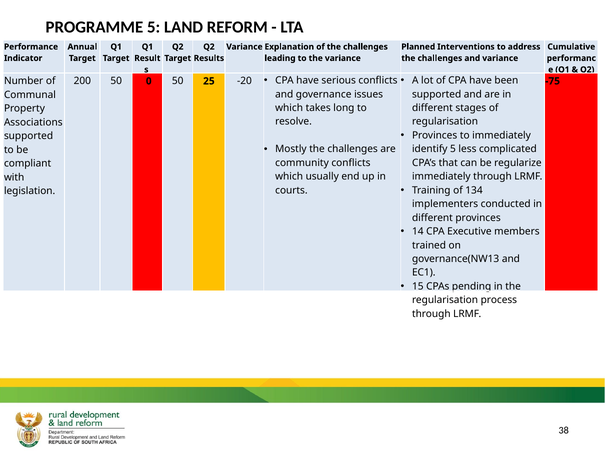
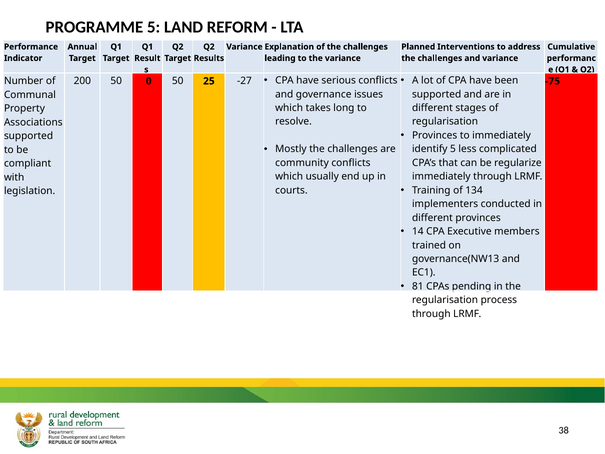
-20: -20 -> -27
15: 15 -> 81
